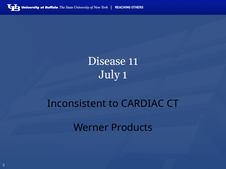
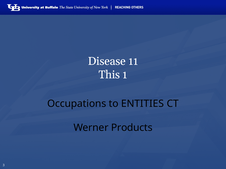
July: July -> This
Inconsistent: Inconsistent -> Occupations
CARDIAC: CARDIAC -> ENTITIES
